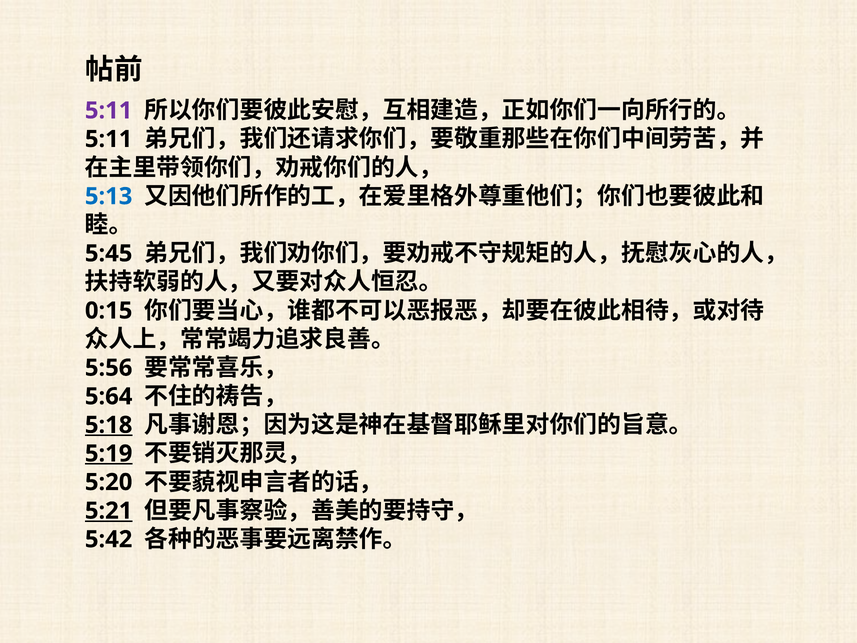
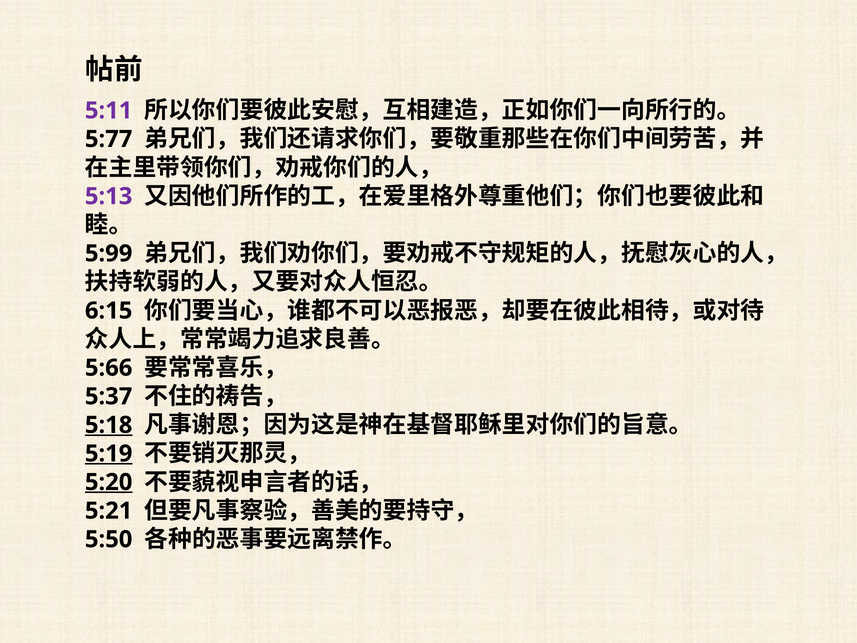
5:11 at (109, 139): 5:11 -> 5:77
5:13 colour: blue -> purple
5:45: 5:45 -> 5:99
0:15: 0:15 -> 6:15
5:56: 5:56 -> 5:66
5:64: 5:64 -> 5:37
5:20 underline: none -> present
5:21 underline: present -> none
5:42: 5:42 -> 5:50
